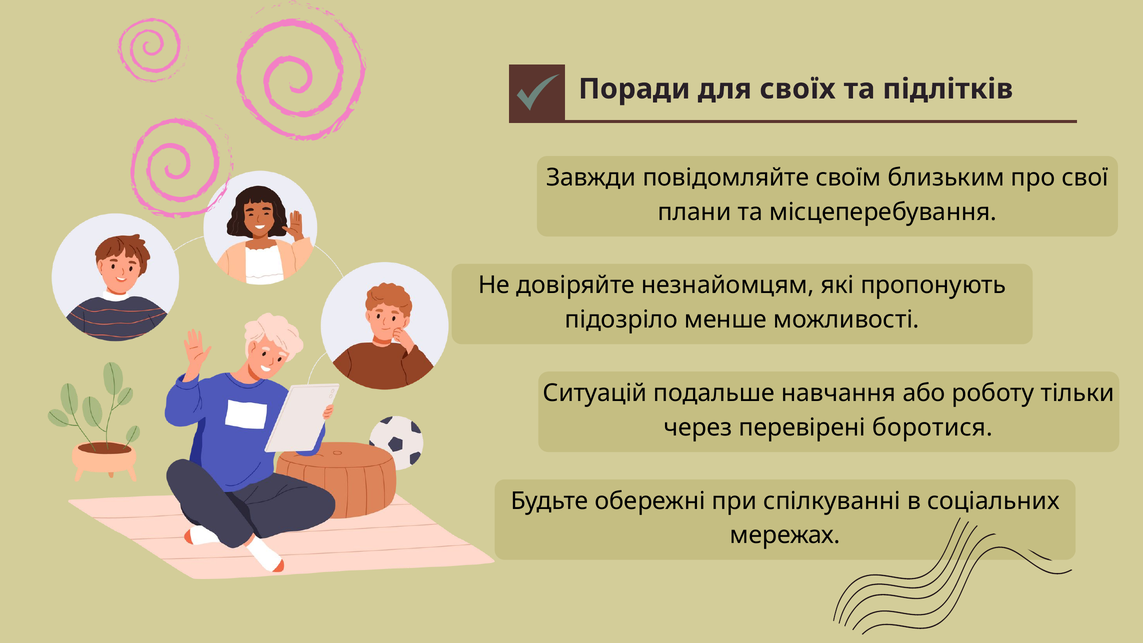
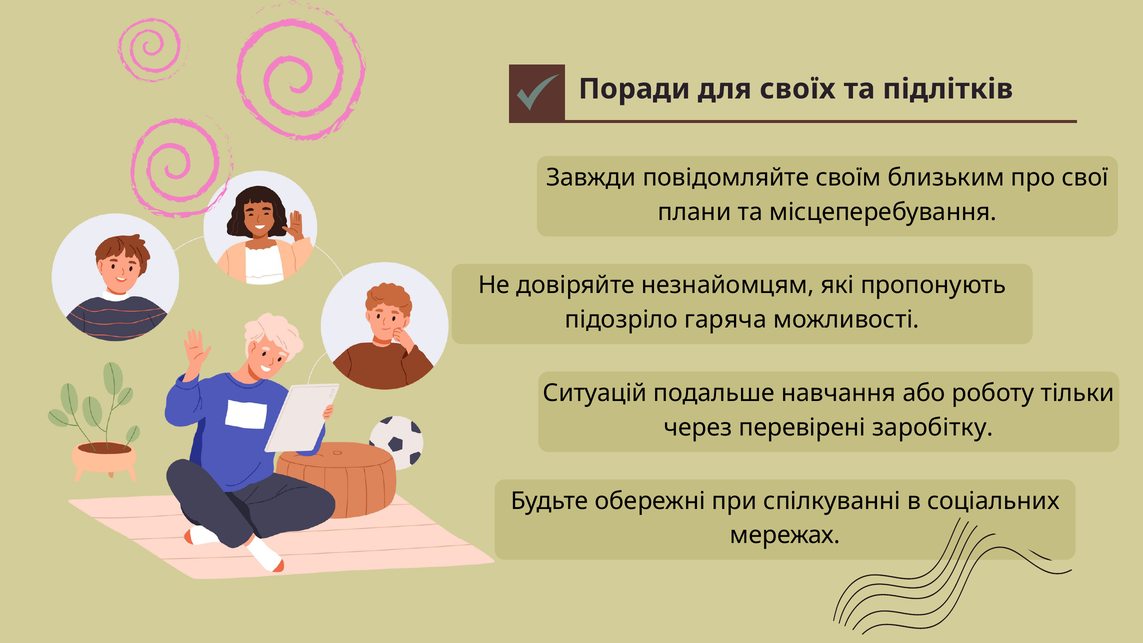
менше: менше -> гаряча
боротися: боротися -> заробітку
